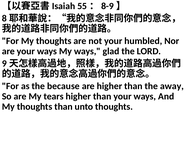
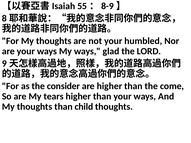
because: because -> consider
away: away -> come
unto: unto -> child
